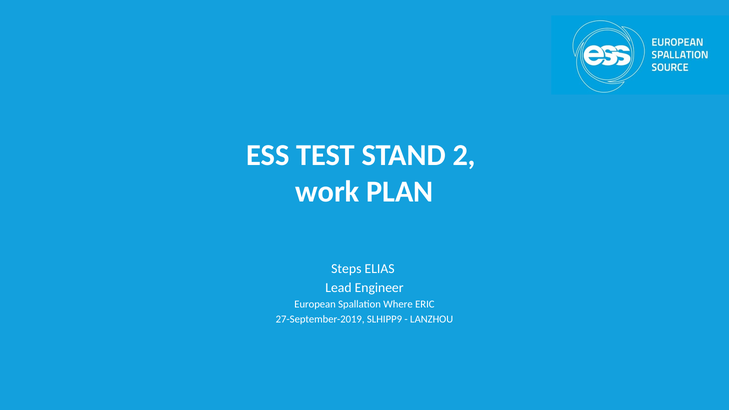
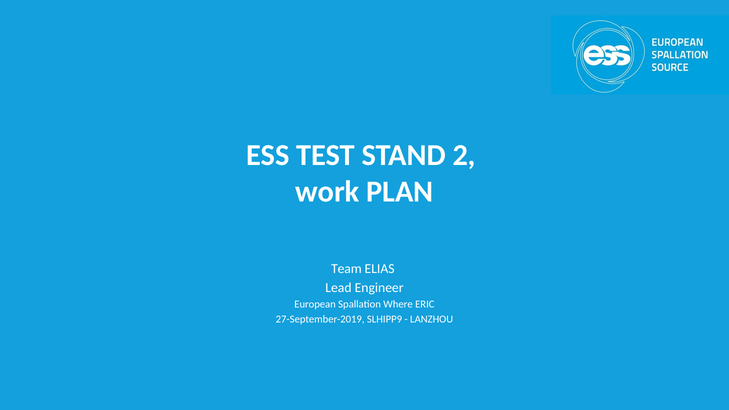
Steps: Steps -> Team
